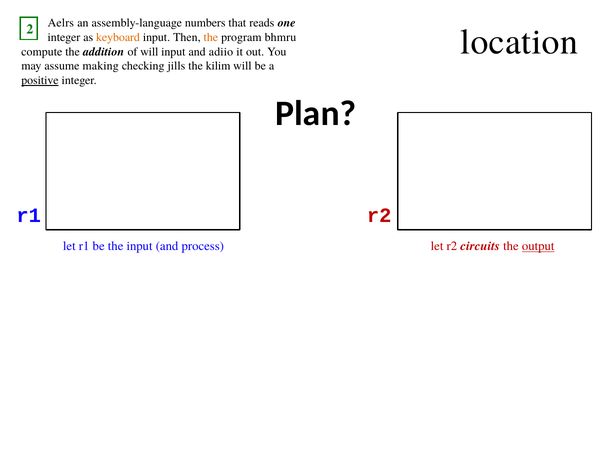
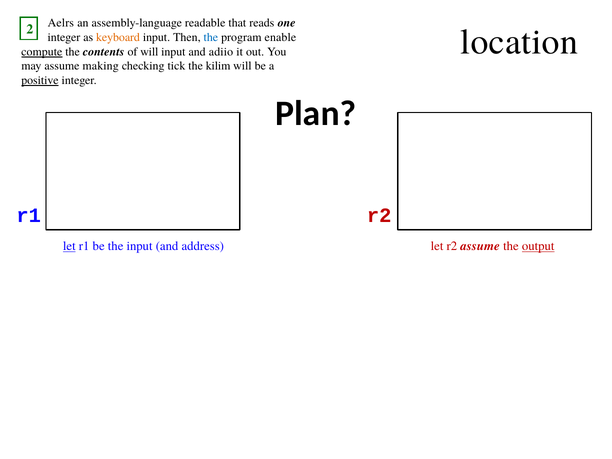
numbers: numbers -> readable
the at (211, 37) colour: orange -> blue
bhmru: bhmru -> enable
compute underline: none -> present
addition: addition -> contents
jills: jills -> tick
let at (69, 246) underline: none -> present
process: process -> address
r2 circuits: circuits -> assume
